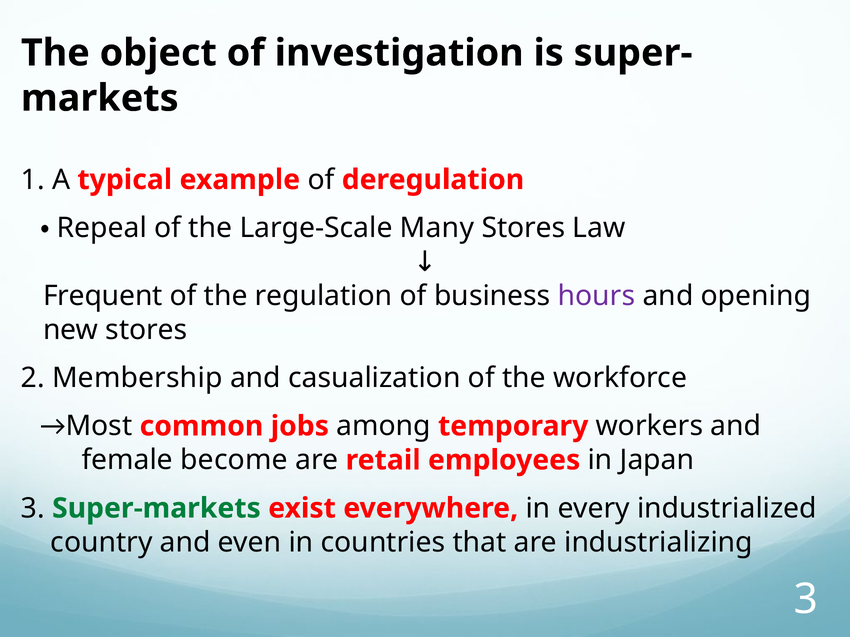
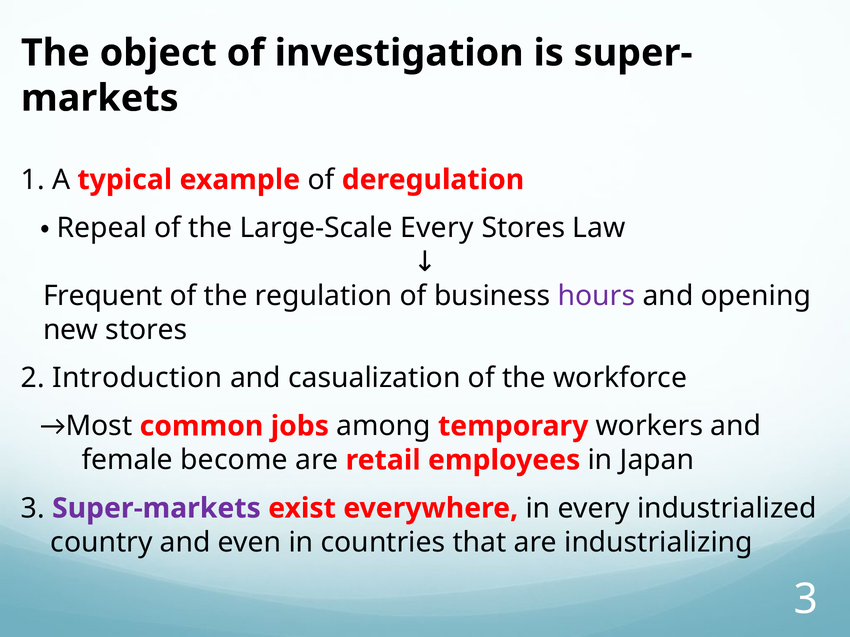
Large-Scale Many: Many -> Every
Membership: Membership -> Introduction
Super-markets colour: green -> purple
